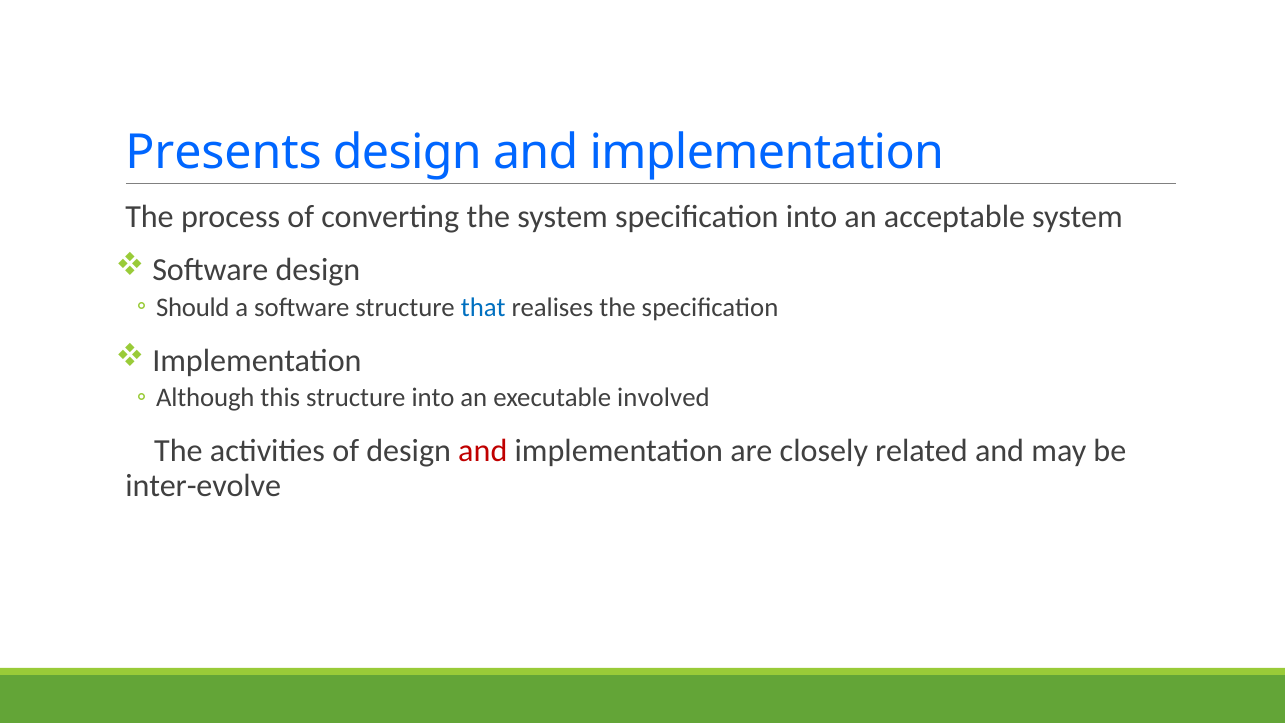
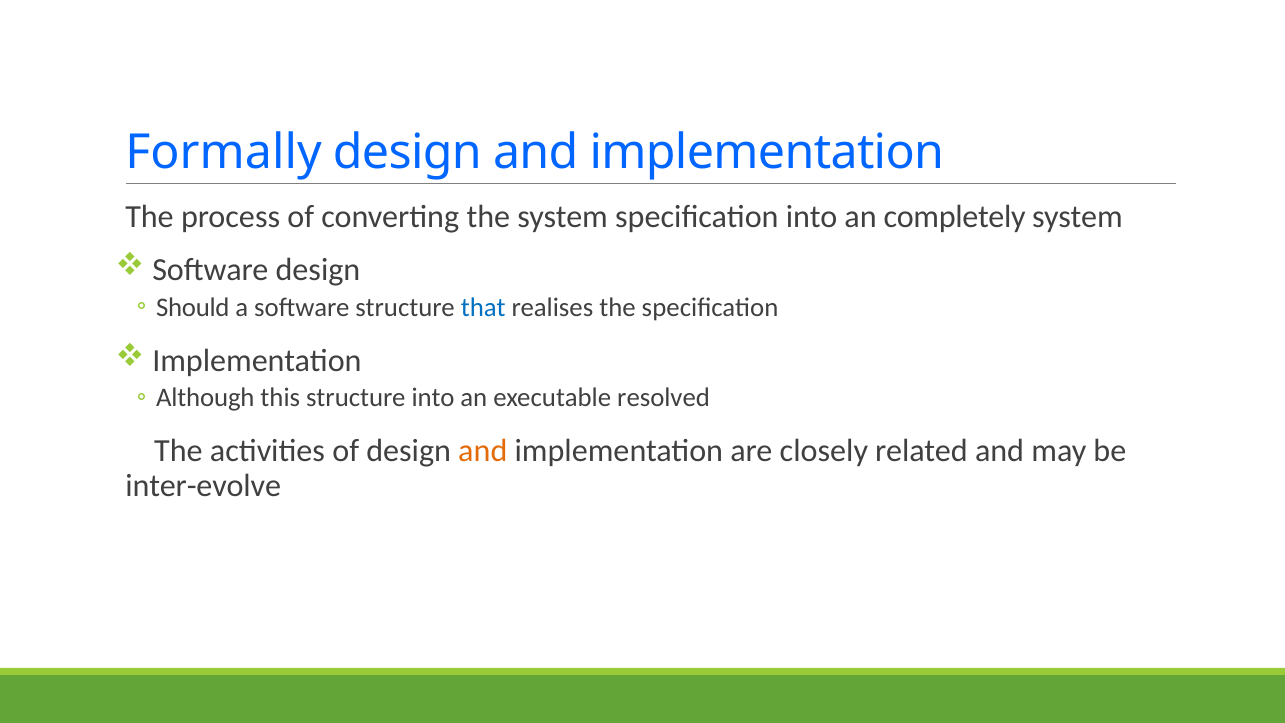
Presents: Presents -> Formally
acceptable: acceptable -> completely
involved: involved -> resolved
and at (483, 451) colour: red -> orange
